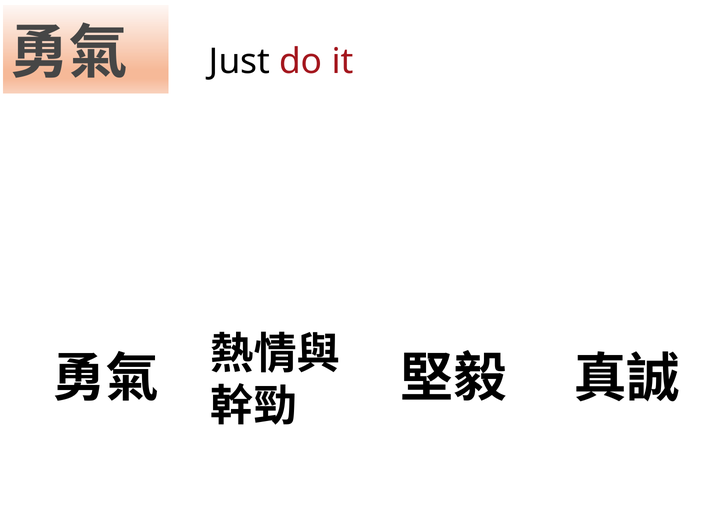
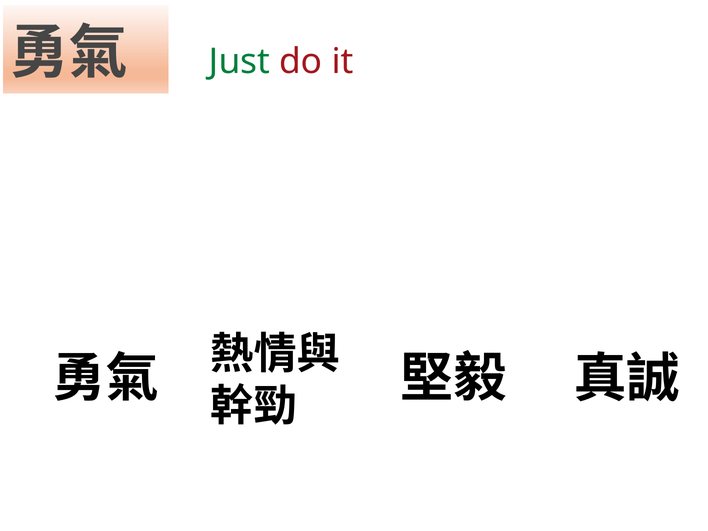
Just colour: black -> green
